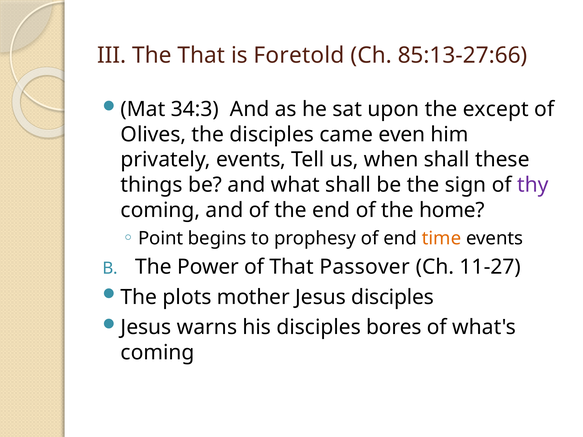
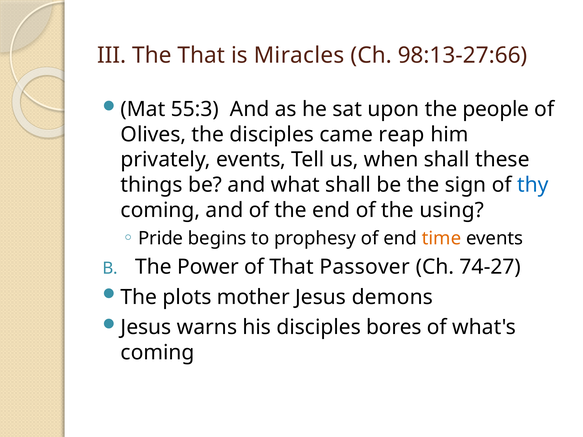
Foretold: Foretold -> Miracles
85:13-27:66: 85:13-27:66 -> 98:13-27:66
34:3: 34:3 -> 55:3
except: except -> people
even: even -> reap
thy colour: purple -> blue
home: home -> using
Point: Point -> Pride
11-27: 11-27 -> 74-27
Jesus disciples: disciples -> demons
